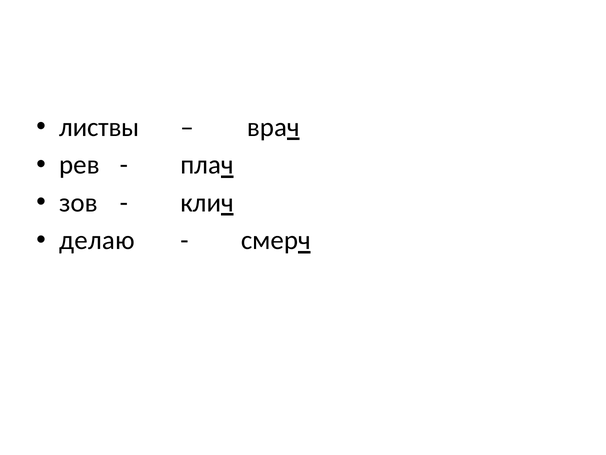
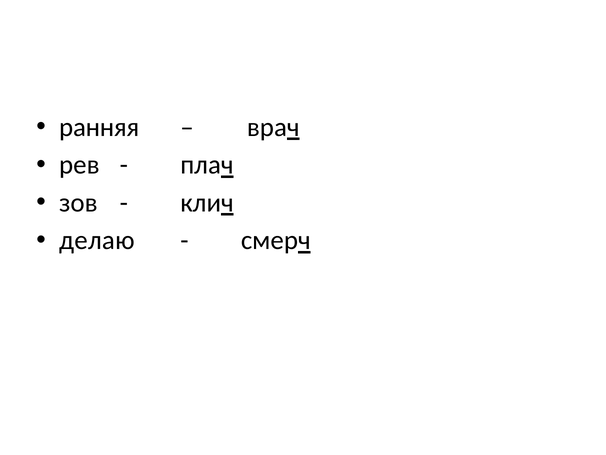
листвы: листвы -> ранняя
